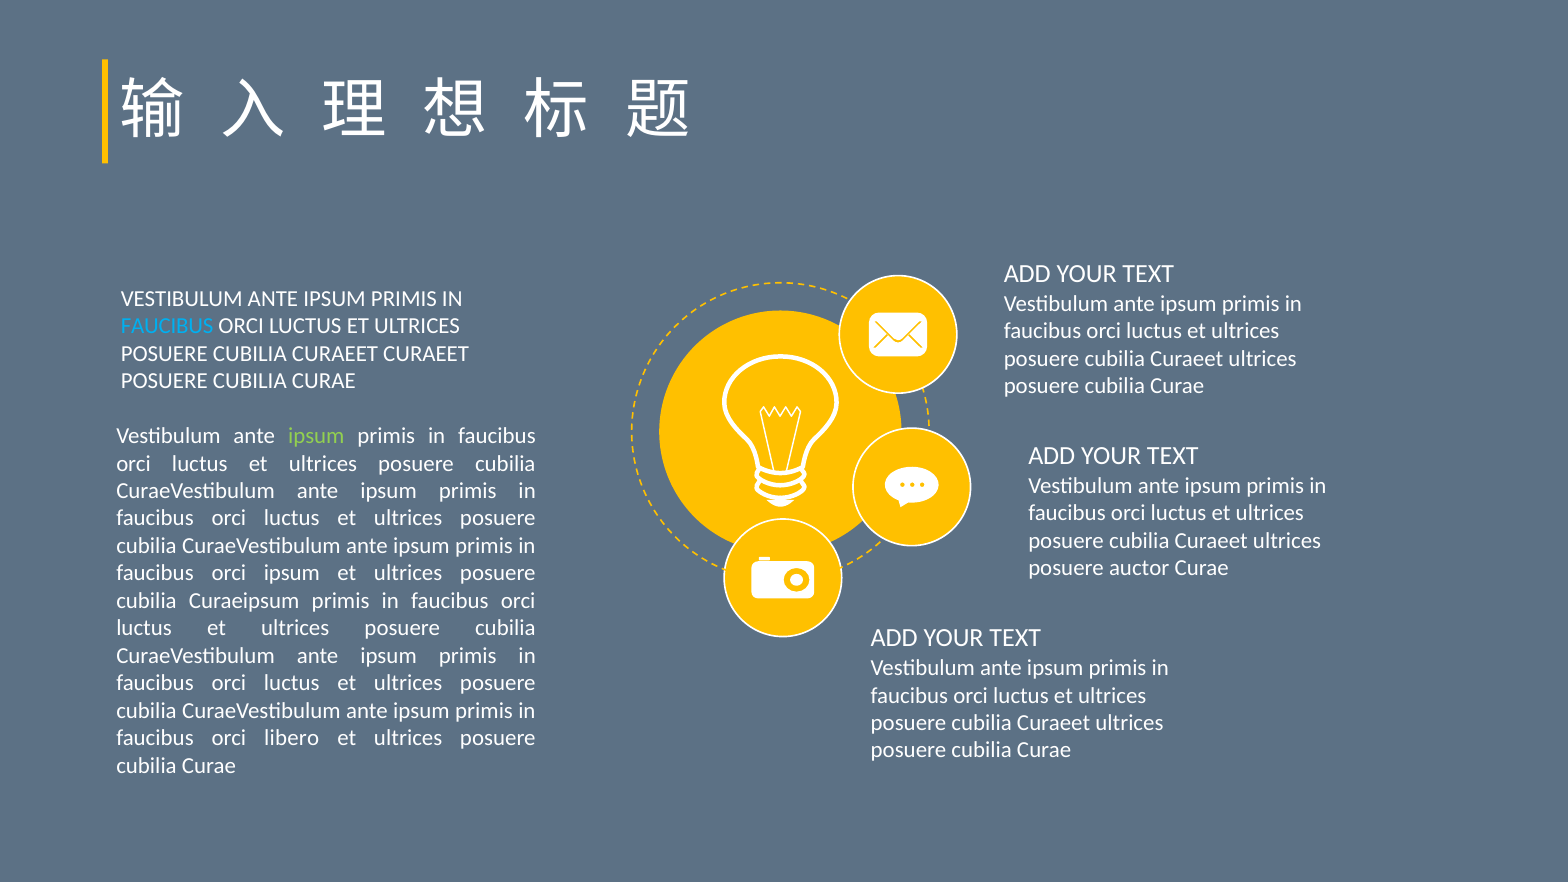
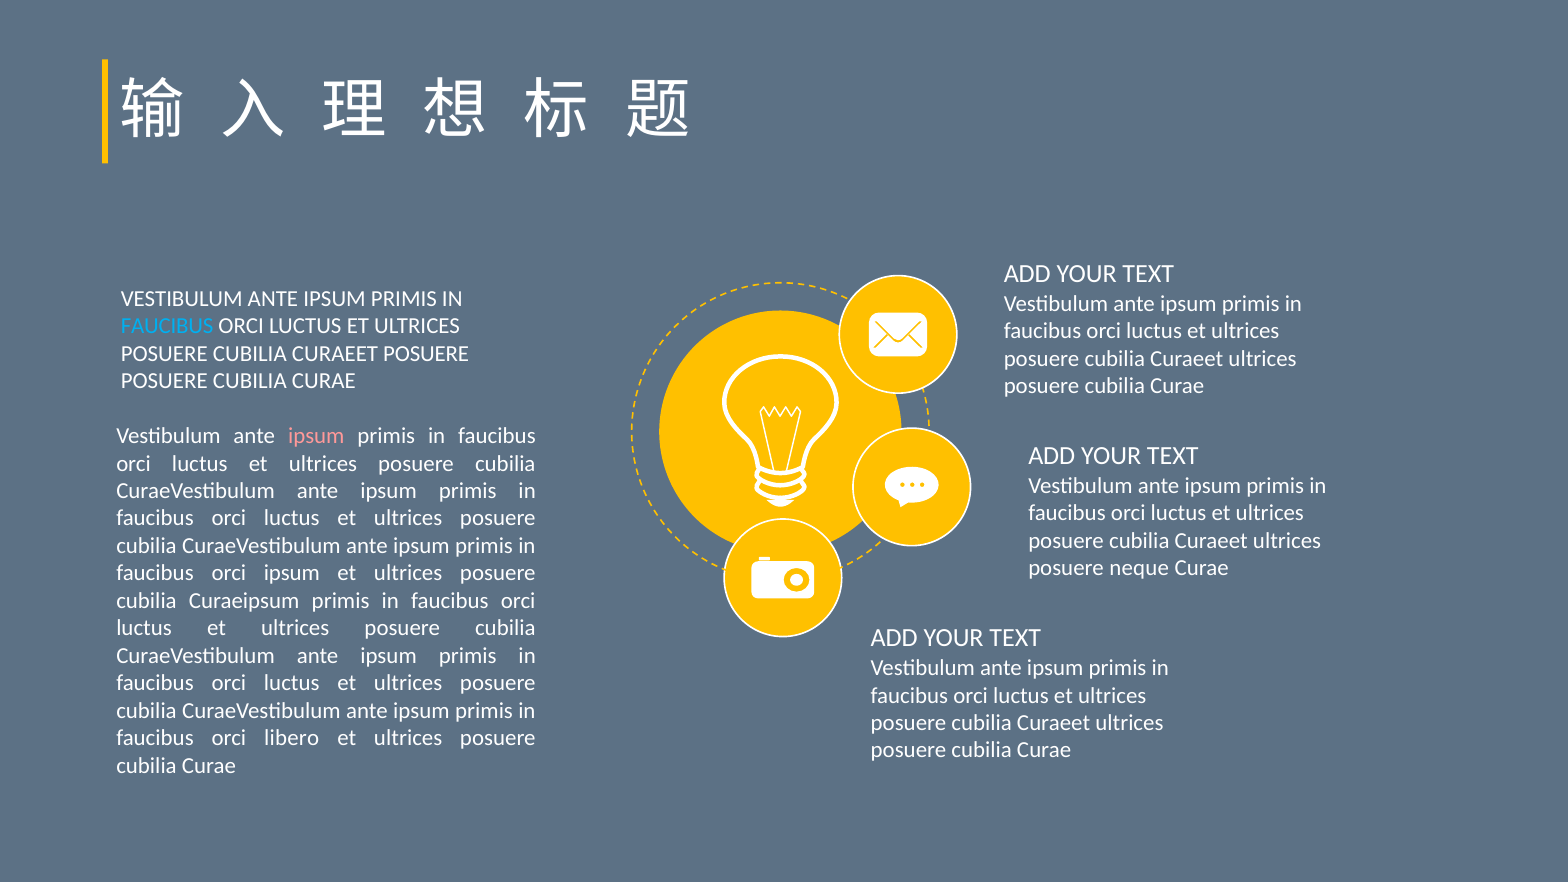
CURAEET CURAEET: CURAEET -> POSUERE
ipsum at (316, 436) colour: light green -> pink
auctor: auctor -> neque
